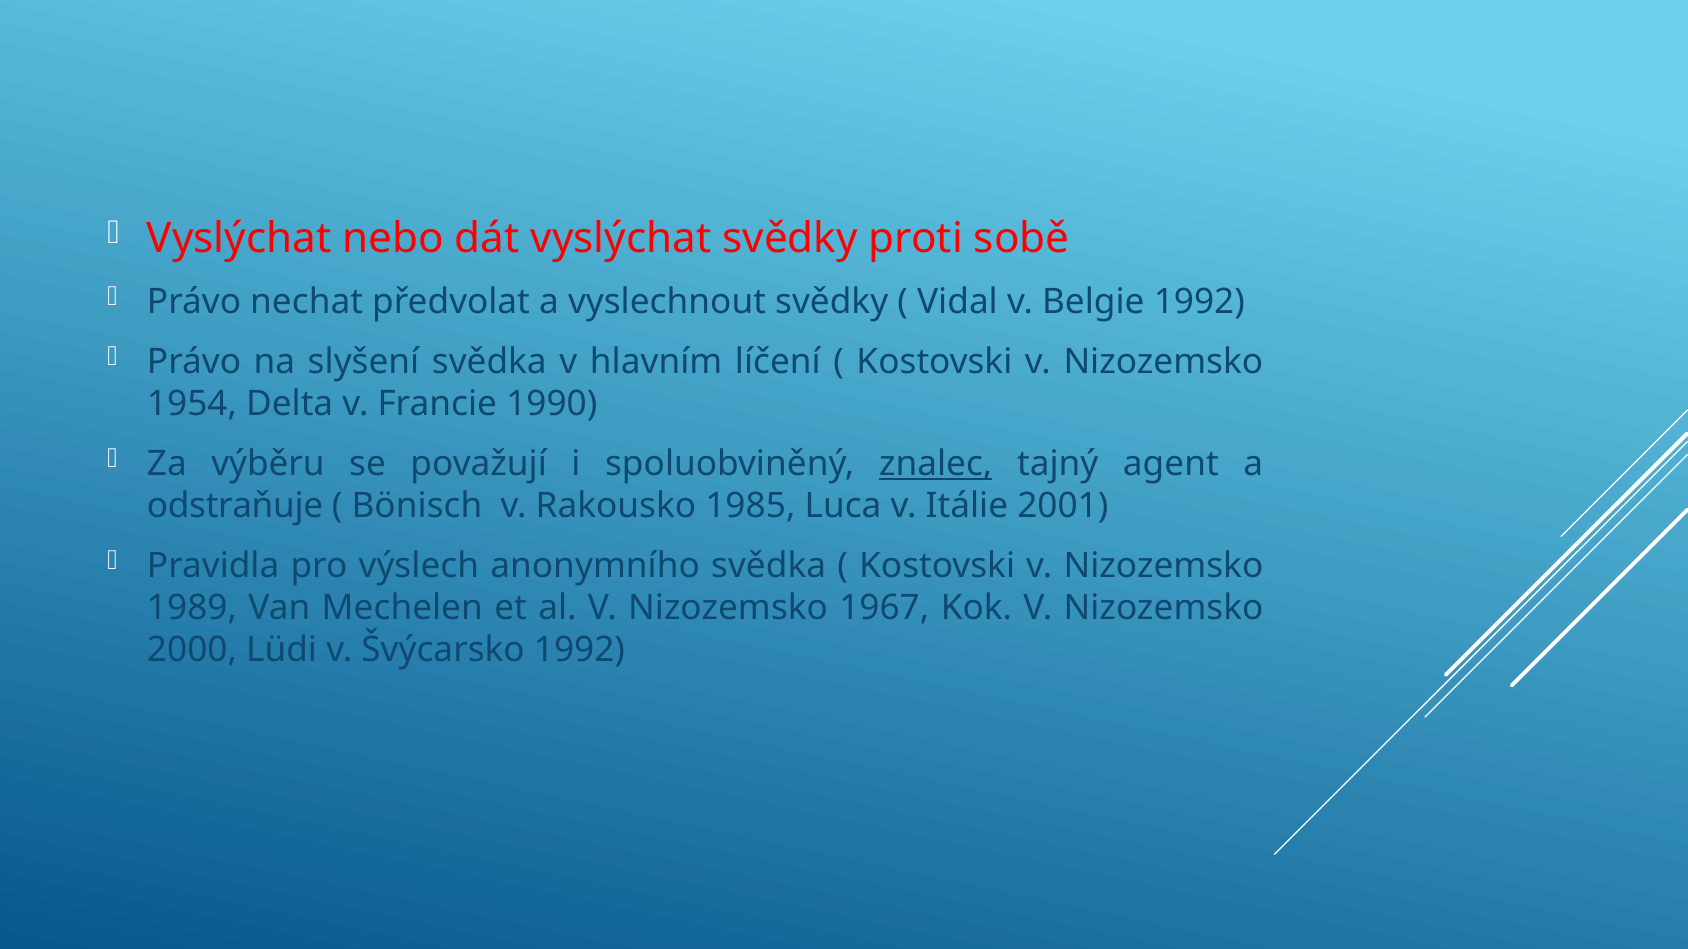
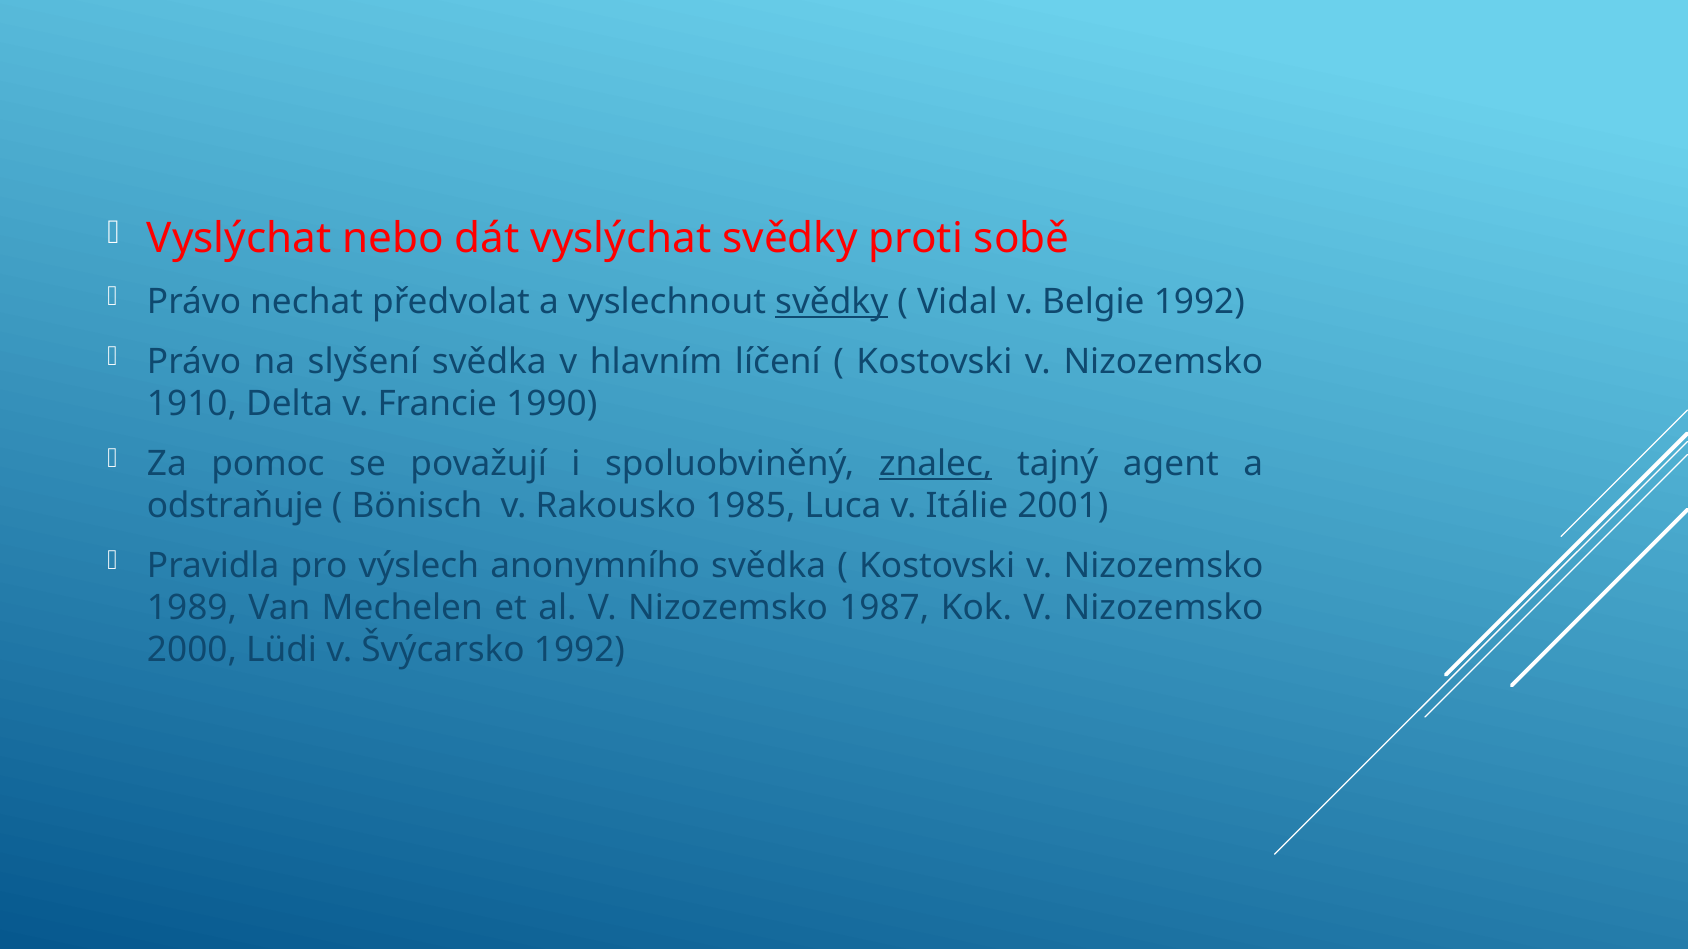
svědky at (832, 302) underline: none -> present
1954: 1954 -> 1910
výběru: výběru -> pomoc
1967: 1967 -> 1987
